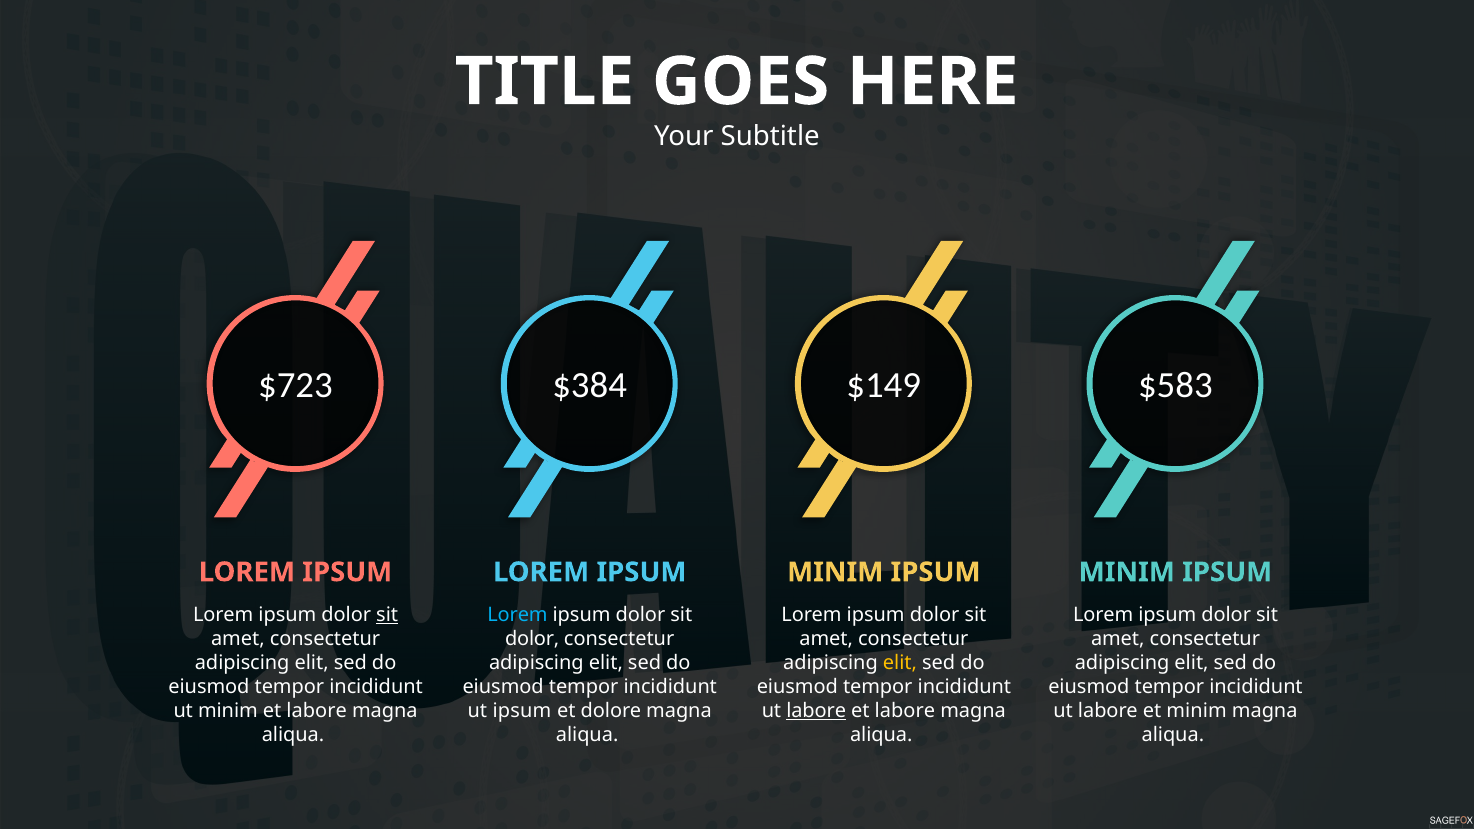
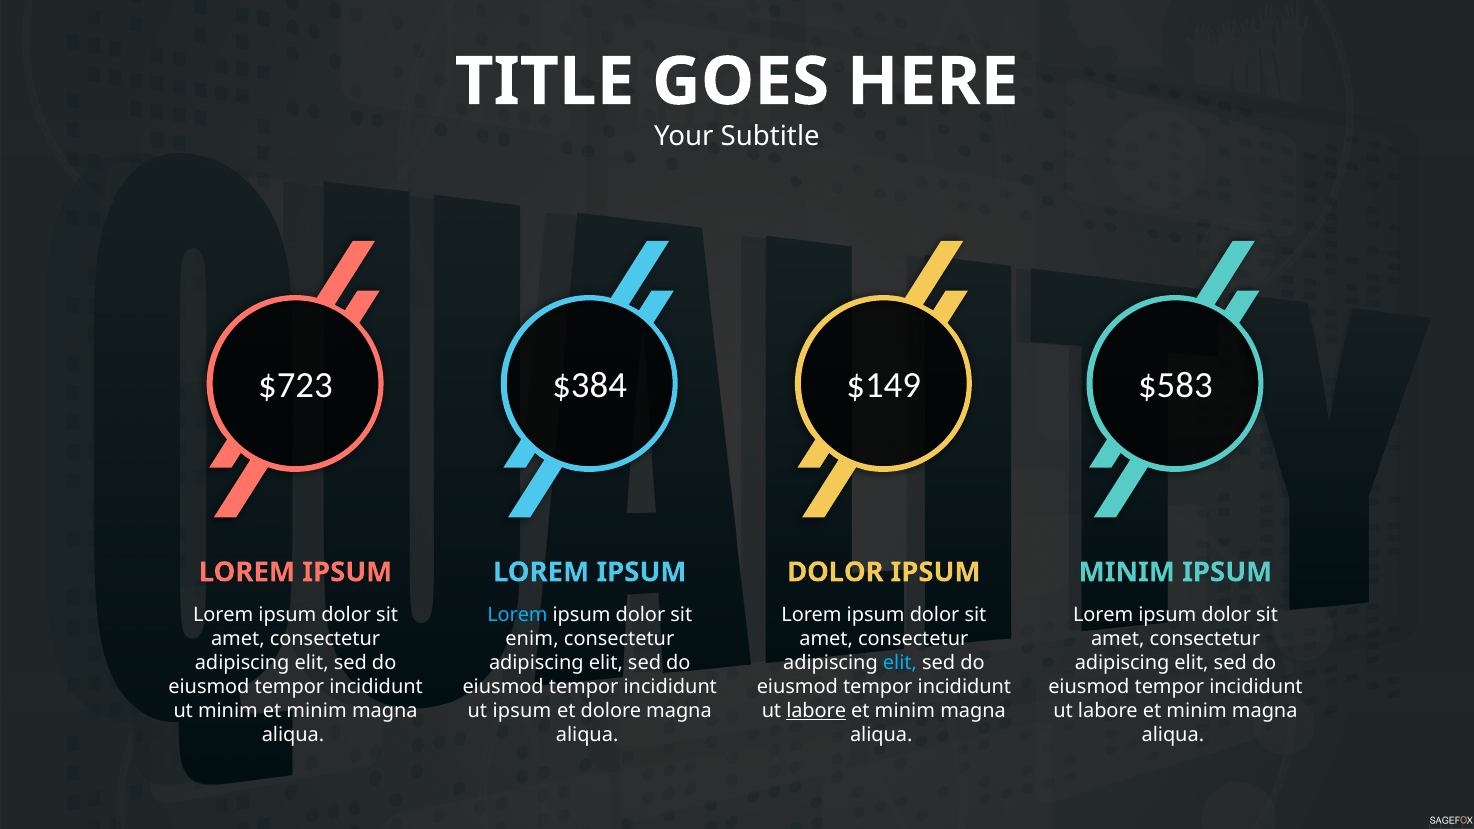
MINIM at (835, 572): MINIM -> DOLOR
sit at (387, 615) underline: present -> none
dolor at (532, 639): dolor -> enim
elit at (900, 663) colour: yellow -> light blue
labore at (317, 711): labore -> minim
labore at (905, 711): labore -> minim
